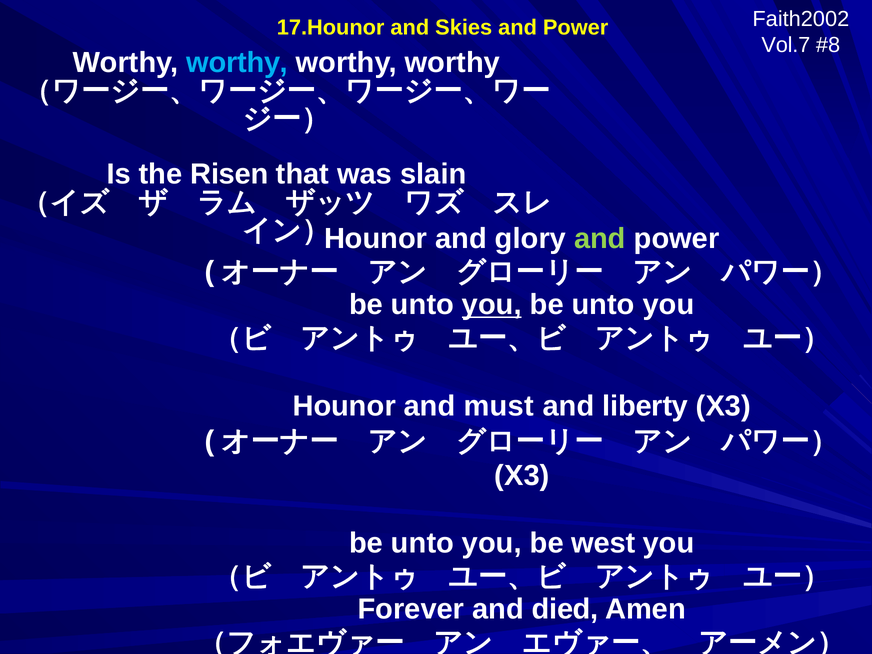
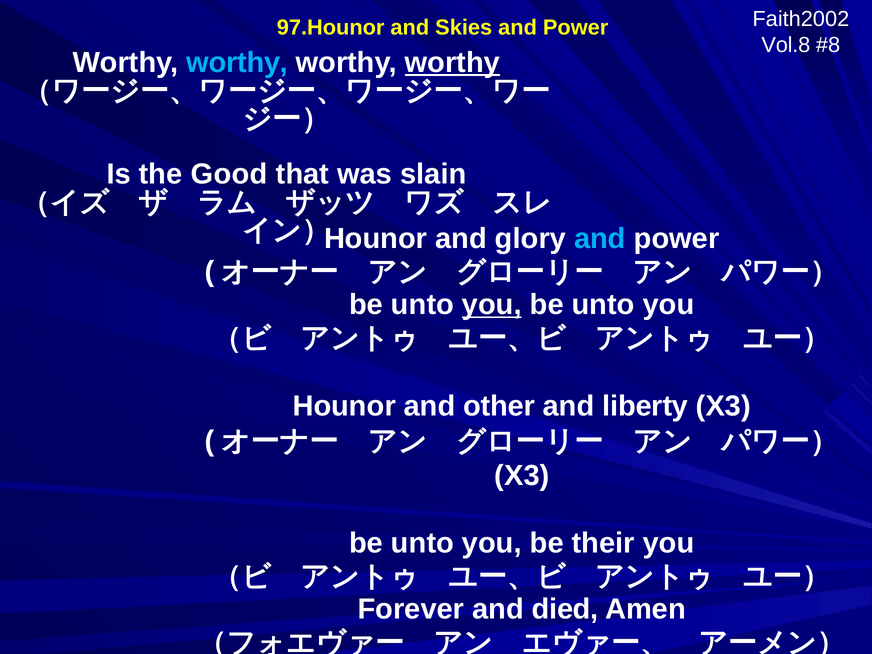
17.Hounor: 17.Hounor -> 97.Hounor
Vol.7: Vol.7 -> Vol.8
worthy at (452, 63) underline: none -> present
Risen: Risen -> Good
and at (600, 238) colour: light green -> light blue
must: must -> other
west: west -> their
